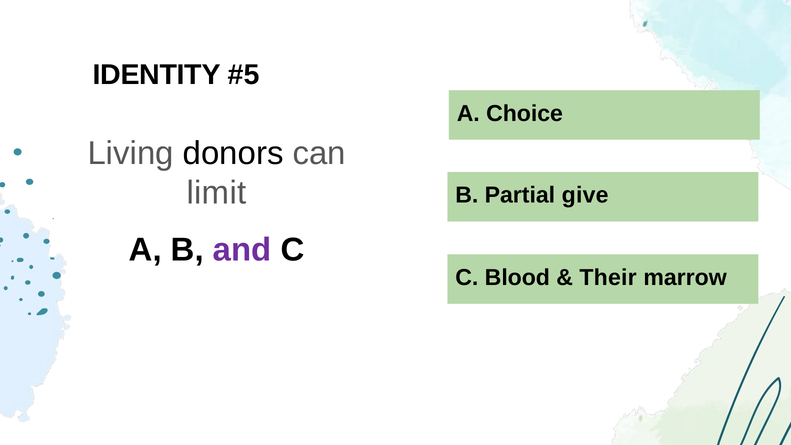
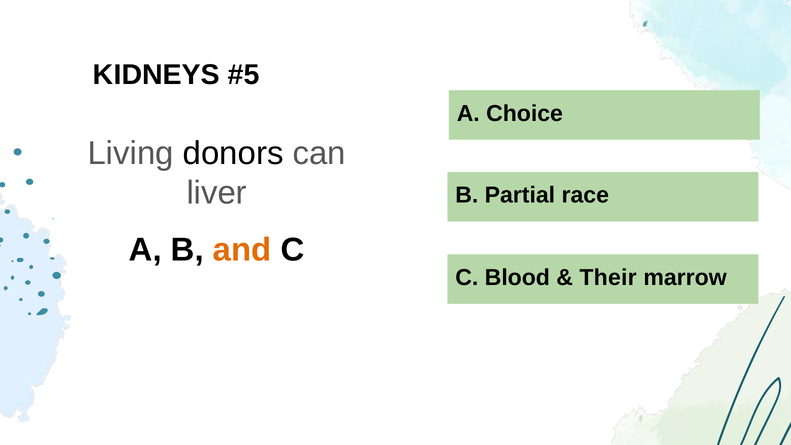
IDENTITY: IDENTITY -> KIDNEYS
limit: limit -> liver
give: give -> race
and colour: purple -> orange
